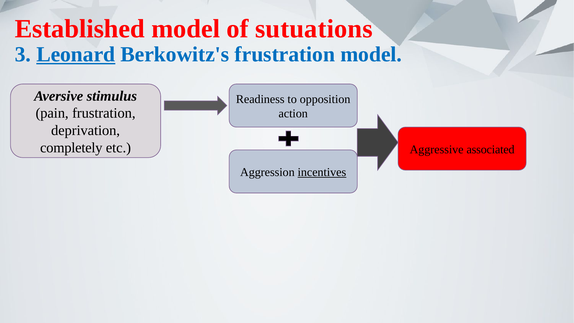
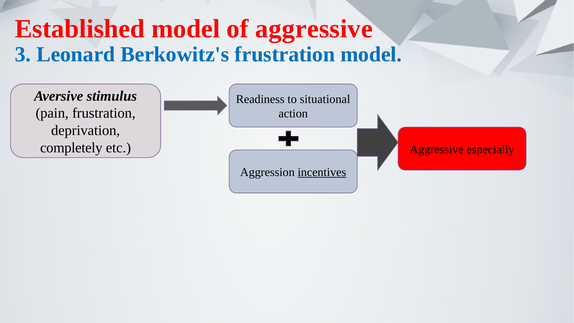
of sutuations: sutuations -> aggressive
Leonard underline: present -> none
opposition: opposition -> situational
associated: associated -> especially
